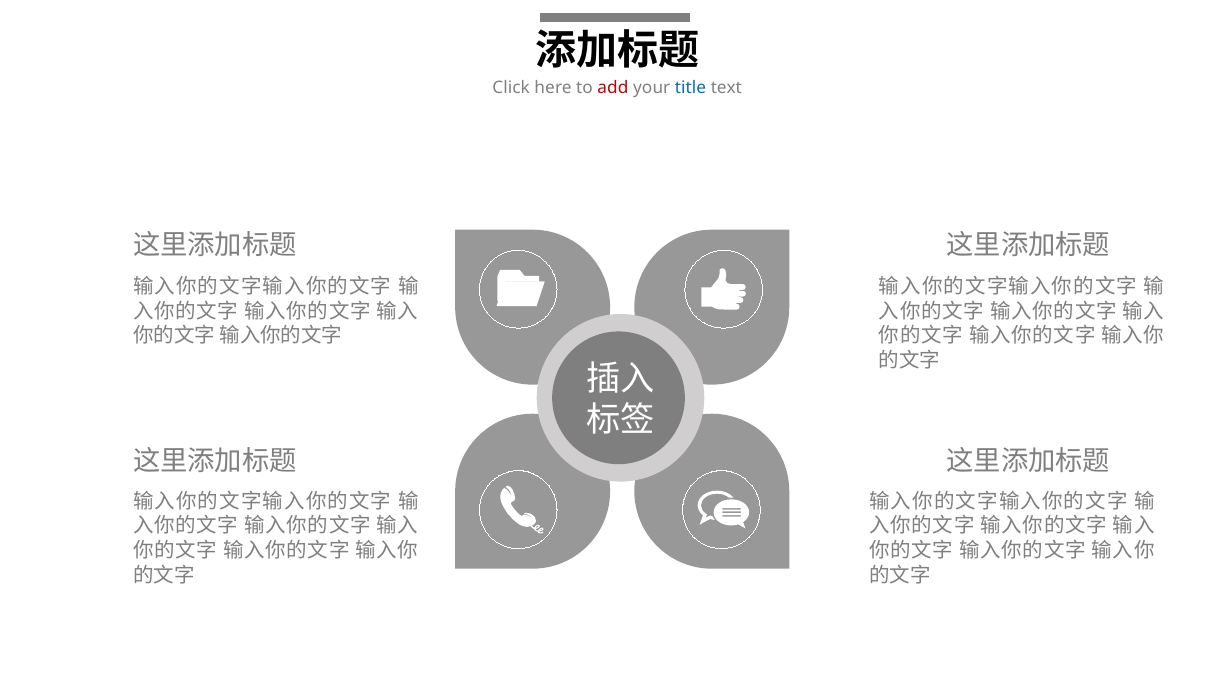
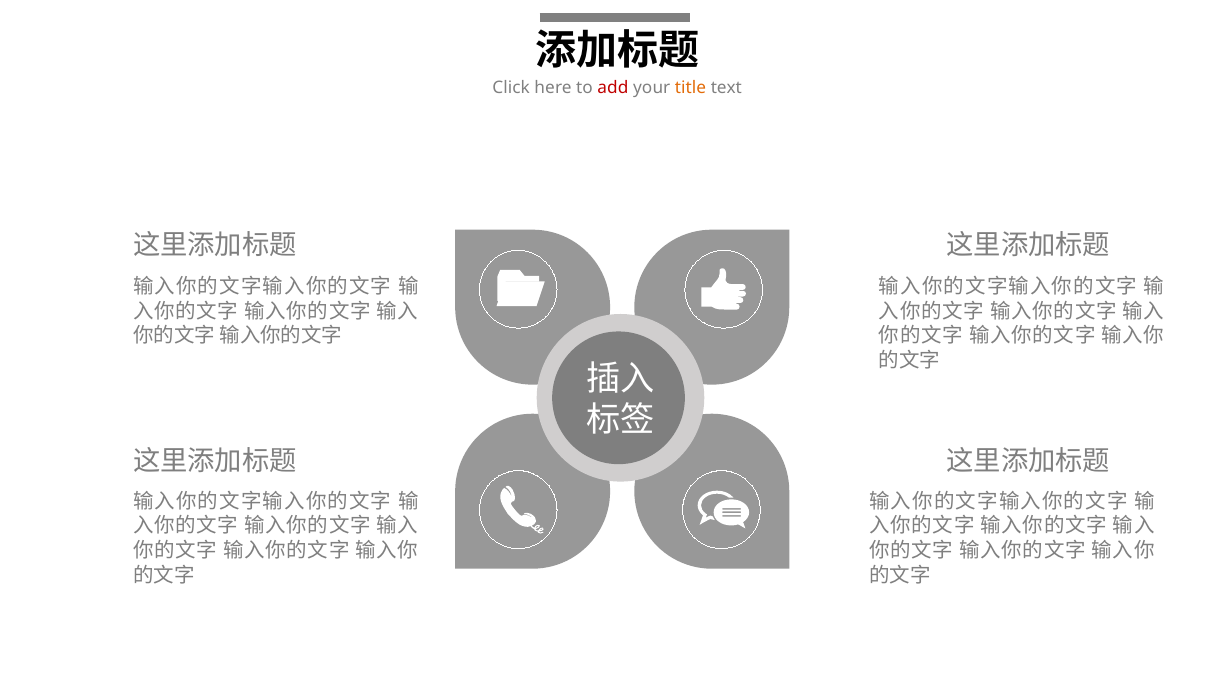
title colour: blue -> orange
